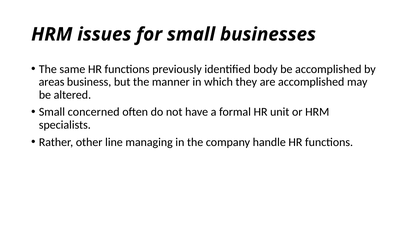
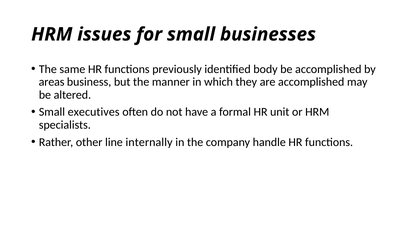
concerned: concerned -> executives
managing: managing -> internally
